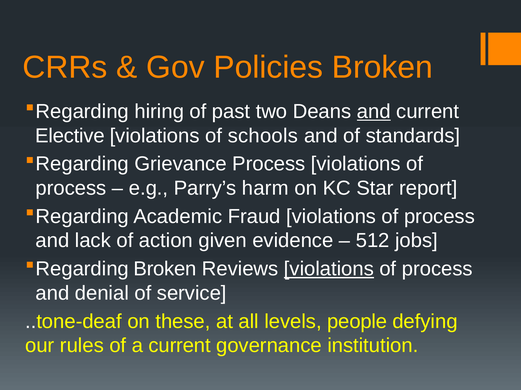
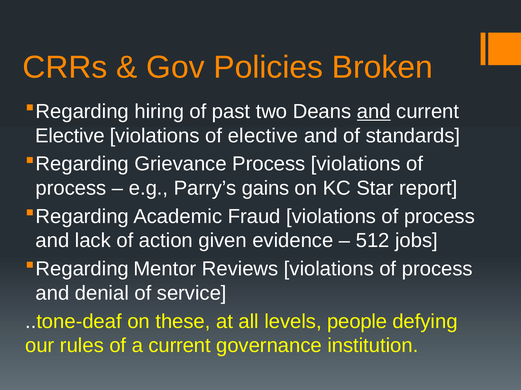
of schools: schools -> elective
harm: harm -> gains
Broken at (165, 269): Broken -> Mentor
violations at (329, 269) underline: present -> none
